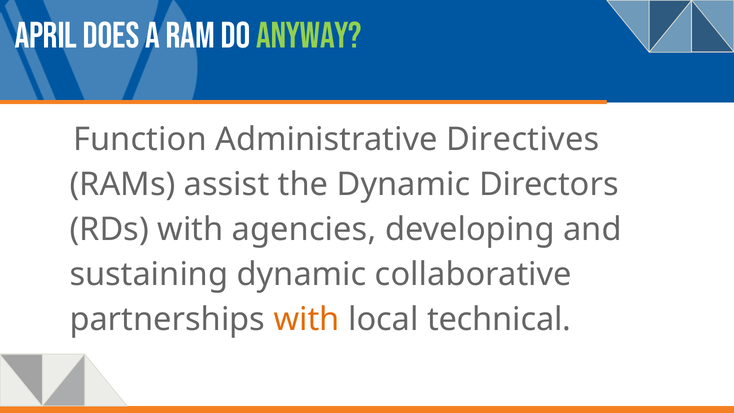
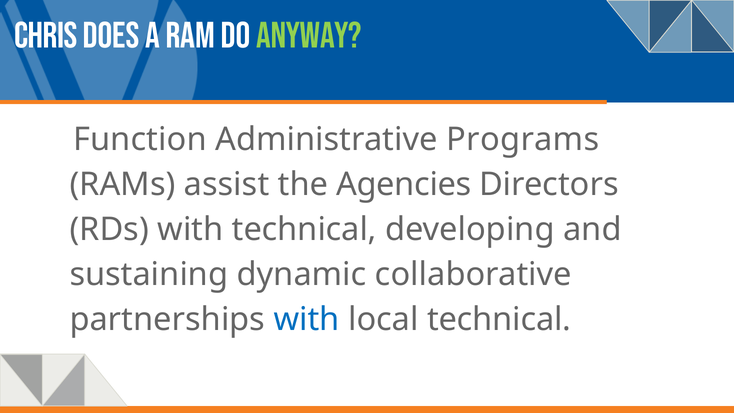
April: April -> Chris
Directives: Directives -> Programs
the Dynamic: Dynamic -> Agencies
with agencies: agencies -> technical
with at (307, 319) colour: orange -> blue
